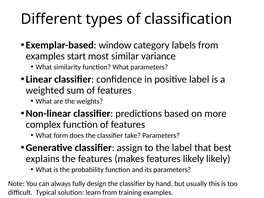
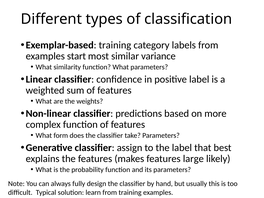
Exemplar-based window: window -> training
features likely: likely -> large
